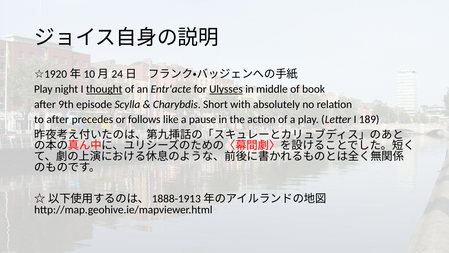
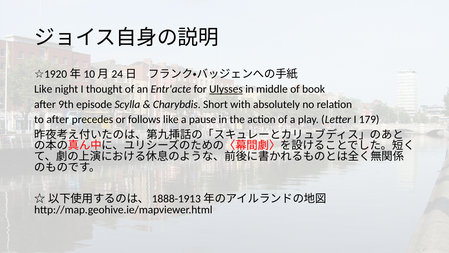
Play at (43, 89): Play -> Like
thought underline: present -> none
189: 189 -> 179
